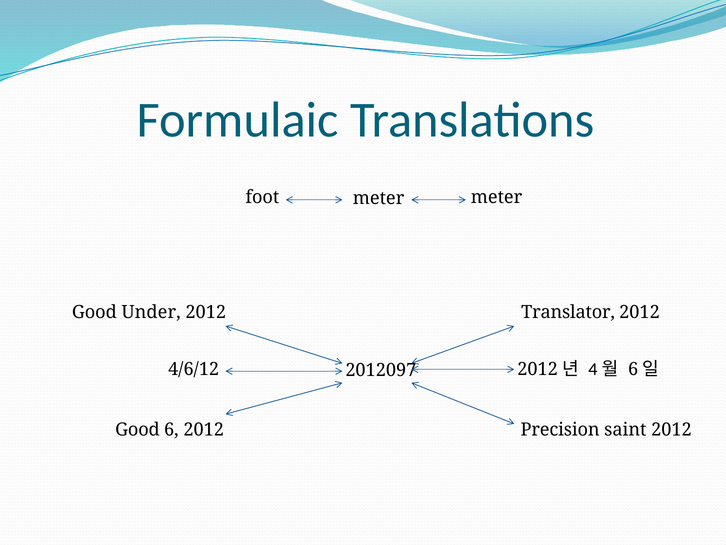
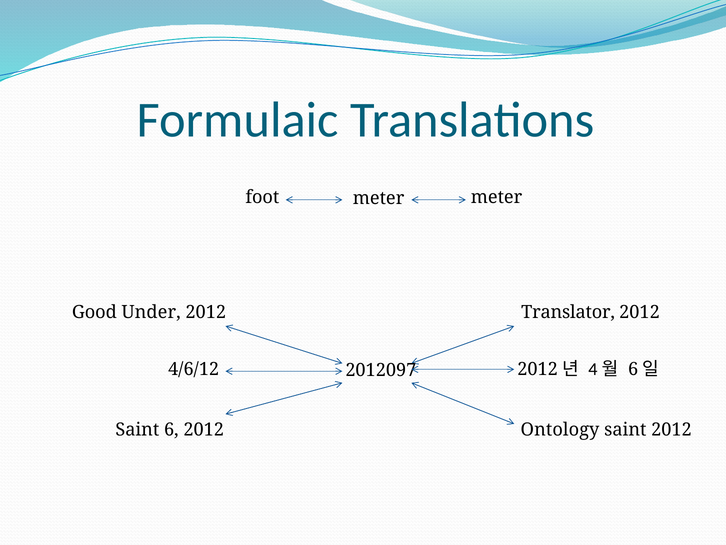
Good at (137, 429): Good -> Saint
Precision: Precision -> Ontology
